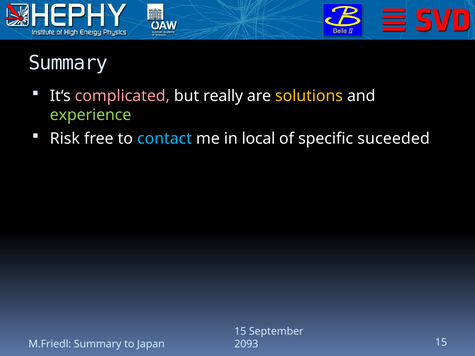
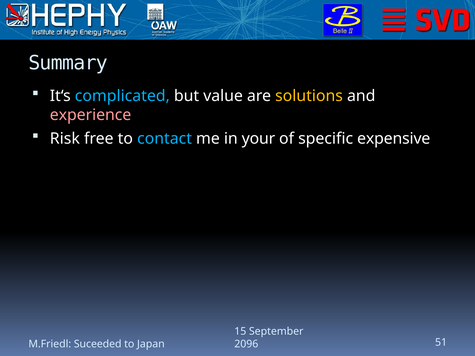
complicated colour: pink -> light blue
really: really -> value
experience colour: light green -> pink
local: local -> your
suceeded: suceeded -> expensive
M.Friedl Summary: Summary -> Suceeded
2093: 2093 -> 2096
Japan 15: 15 -> 51
